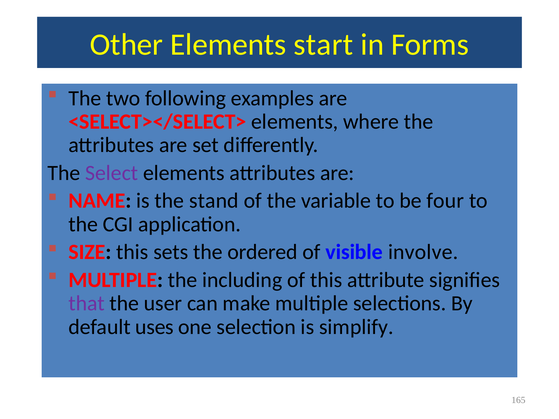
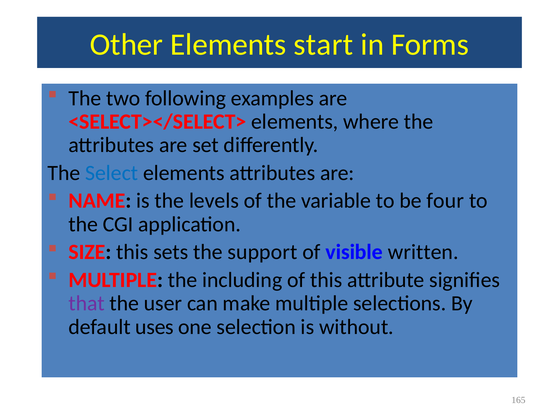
Select colour: purple -> blue
stand: stand -> levels
ordered: ordered -> support
involve: involve -> written
simplify: simplify -> without
